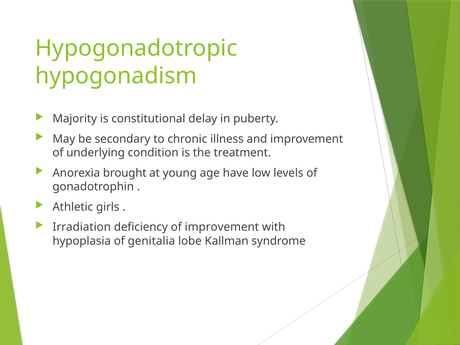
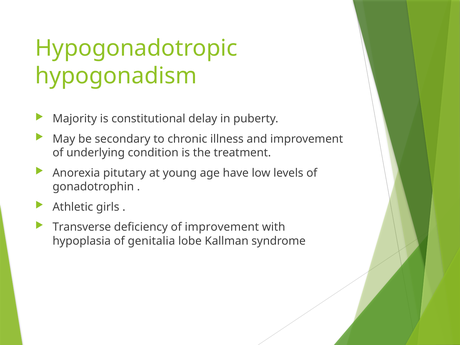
brought: brought -> pitutary
Irradiation: Irradiation -> Transverse
